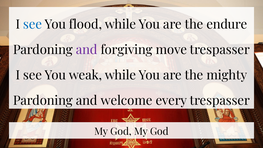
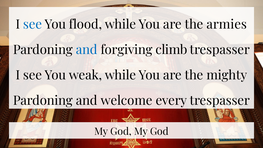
endure: endure -> armies
and at (87, 50) colour: purple -> blue
move: move -> climb
